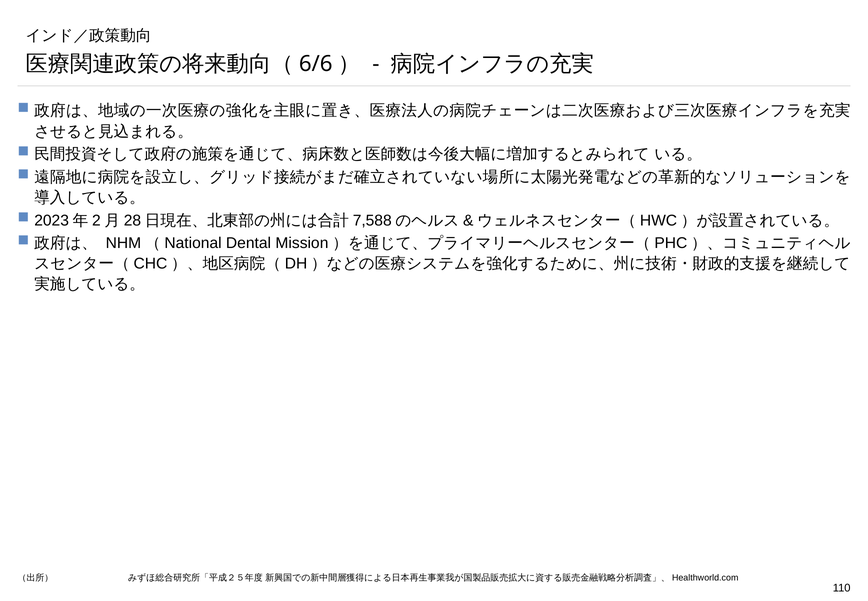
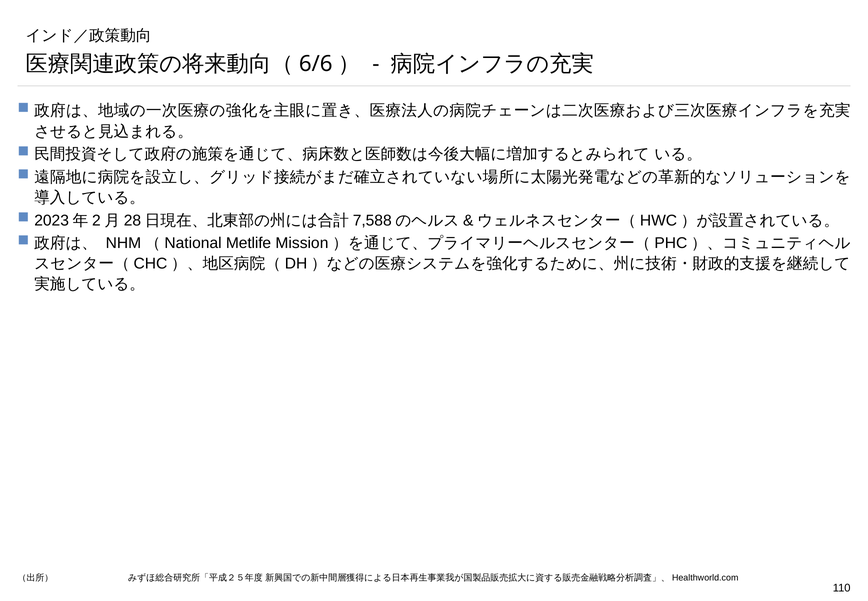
Dental: Dental -> Metlife
